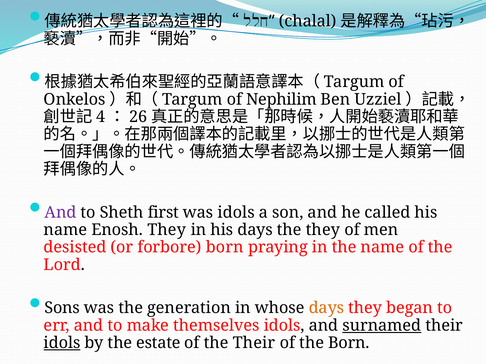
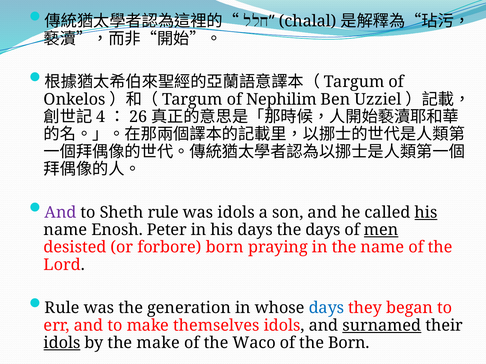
Sheth first: first -> rule
his at (426, 213) underline: none -> present
Enosh They: They -> Peter
the they: they -> days
men underline: none -> present
Sons at (62, 308): Sons -> Rule
days at (326, 308) colour: orange -> blue
the estate: estate -> make
the Their: Their -> Waco
